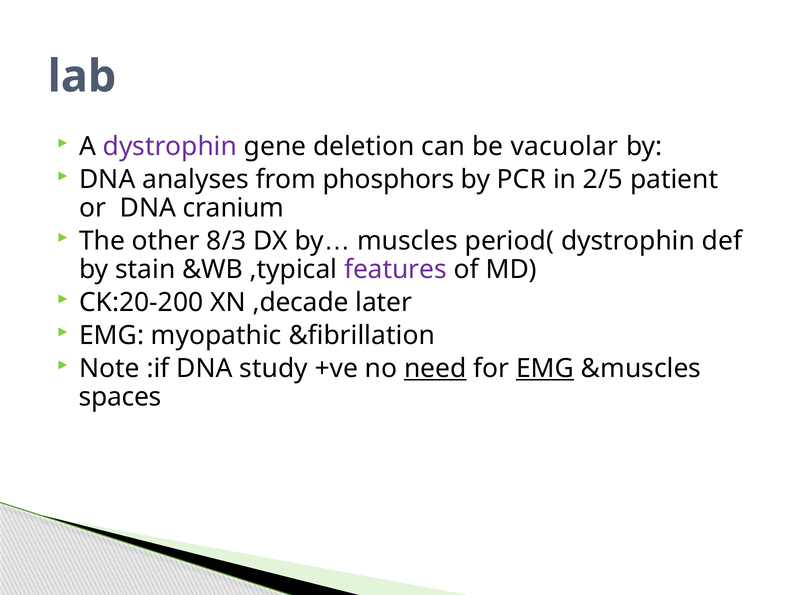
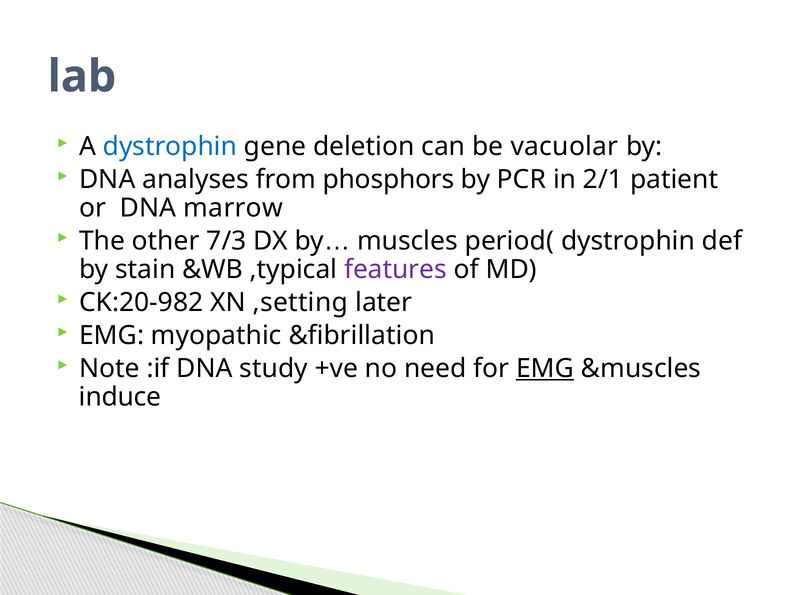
dystrophin at (170, 147) colour: purple -> blue
2/5: 2/5 -> 2/1
cranium: cranium -> marrow
8/3: 8/3 -> 7/3
CK:20-200: CK:20-200 -> CK:20-982
,decade: ,decade -> ,setting
need underline: present -> none
spaces: spaces -> induce
